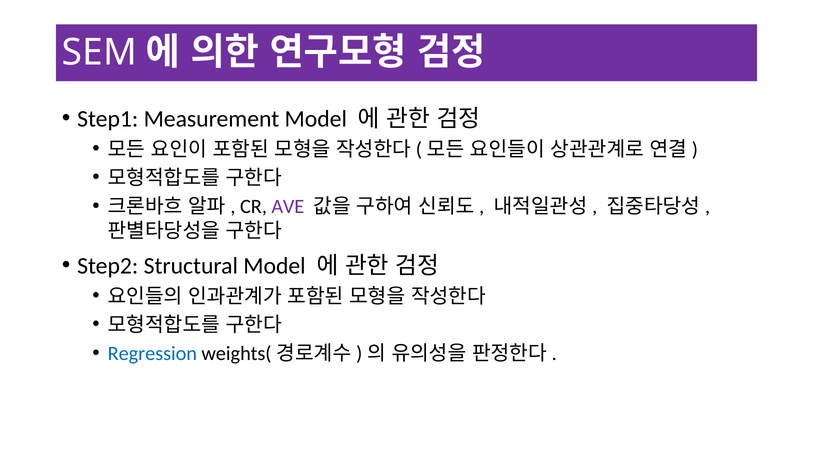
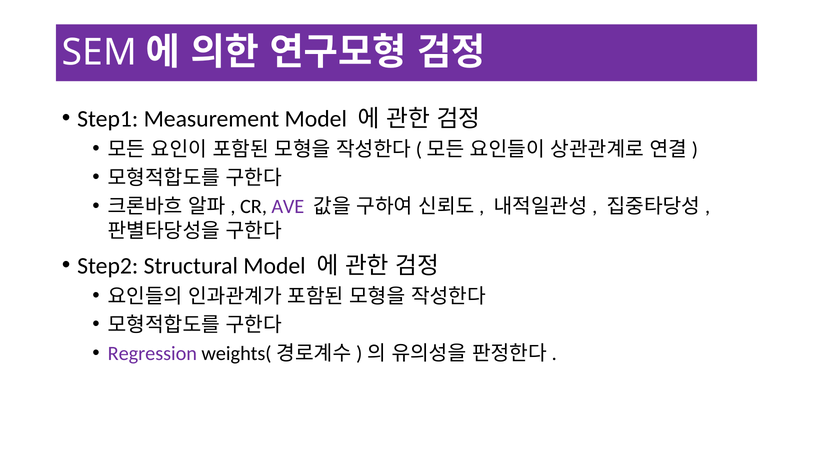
Regression colour: blue -> purple
